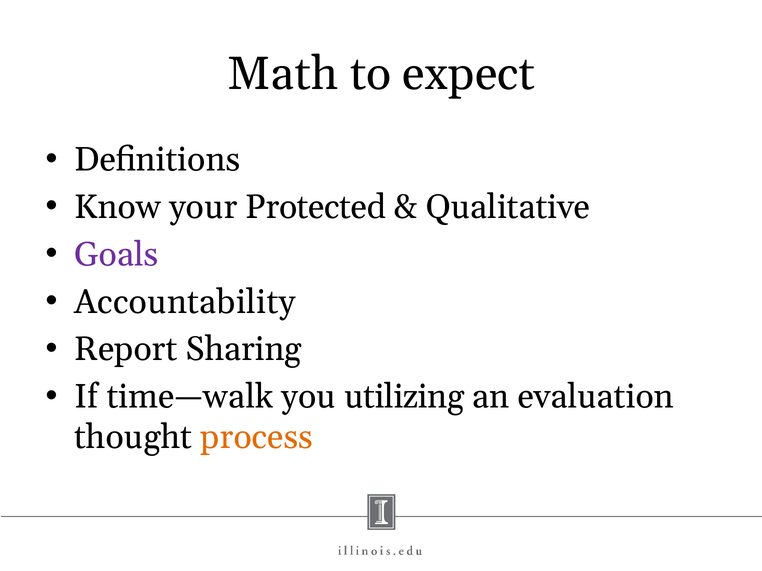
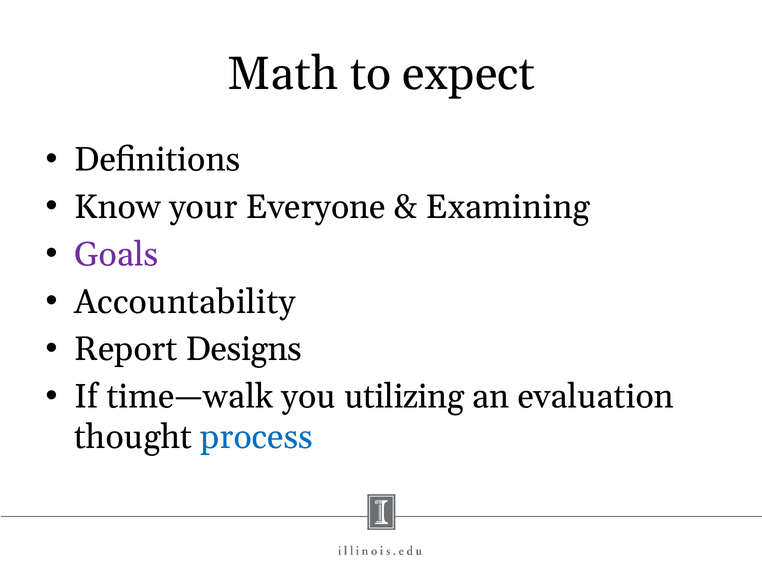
Protected: Protected -> Everyone
Qualitative: Qualitative -> Examining
Sharing: Sharing -> Designs
process colour: orange -> blue
